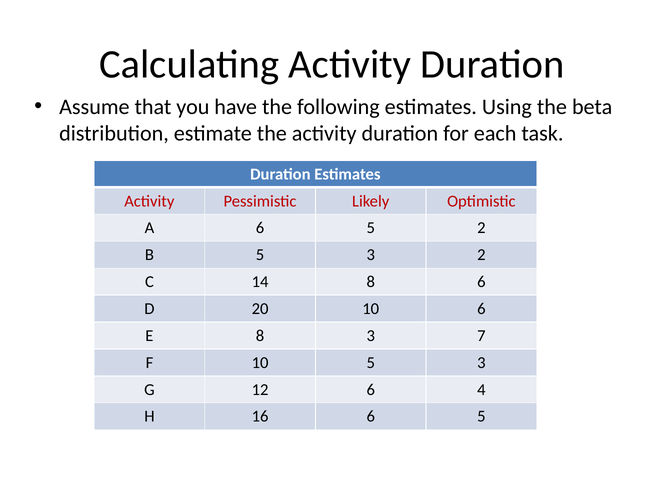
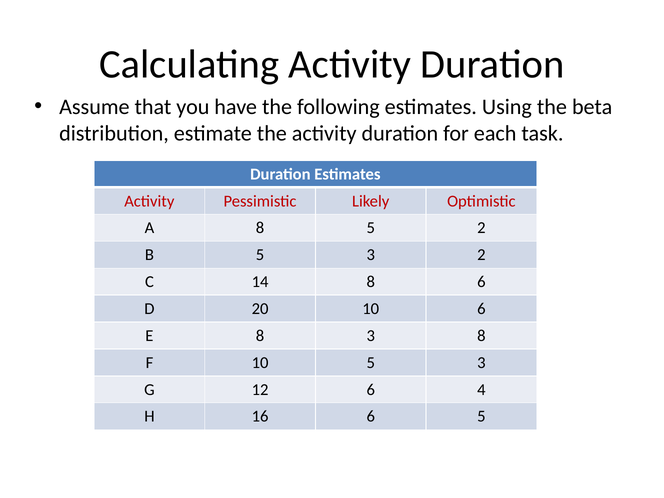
A 6: 6 -> 8
3 7: 7 -> 8
